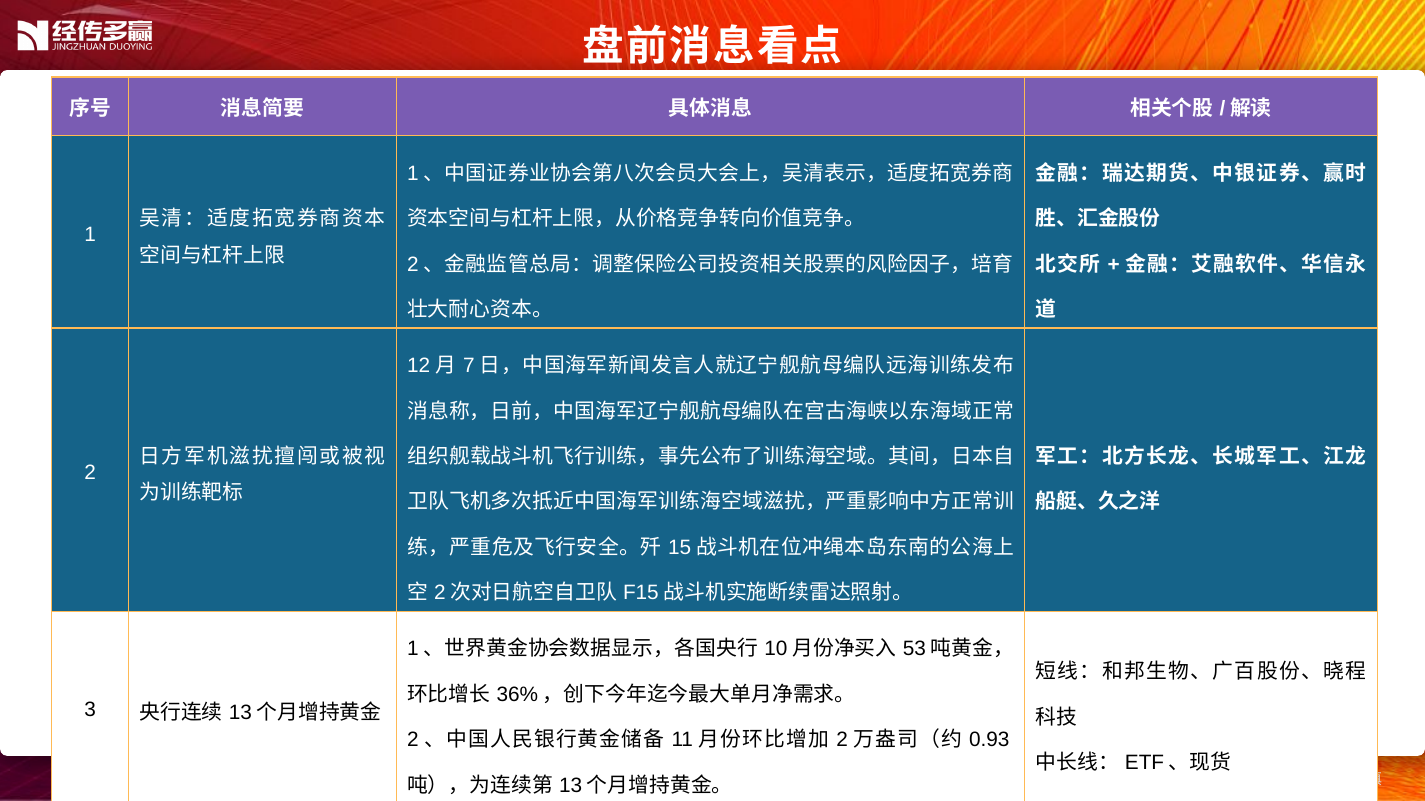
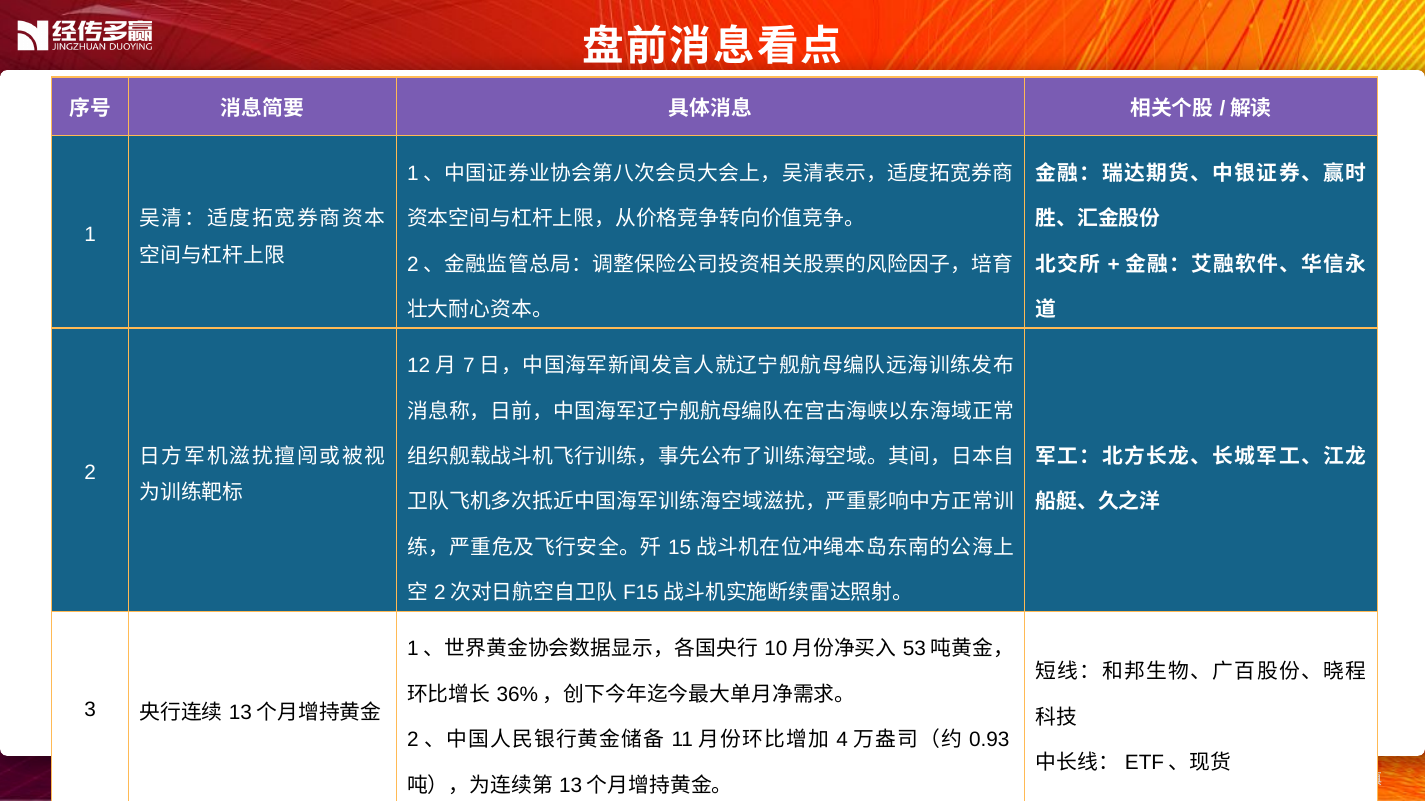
2 at (842, 740): 2 -> 4
